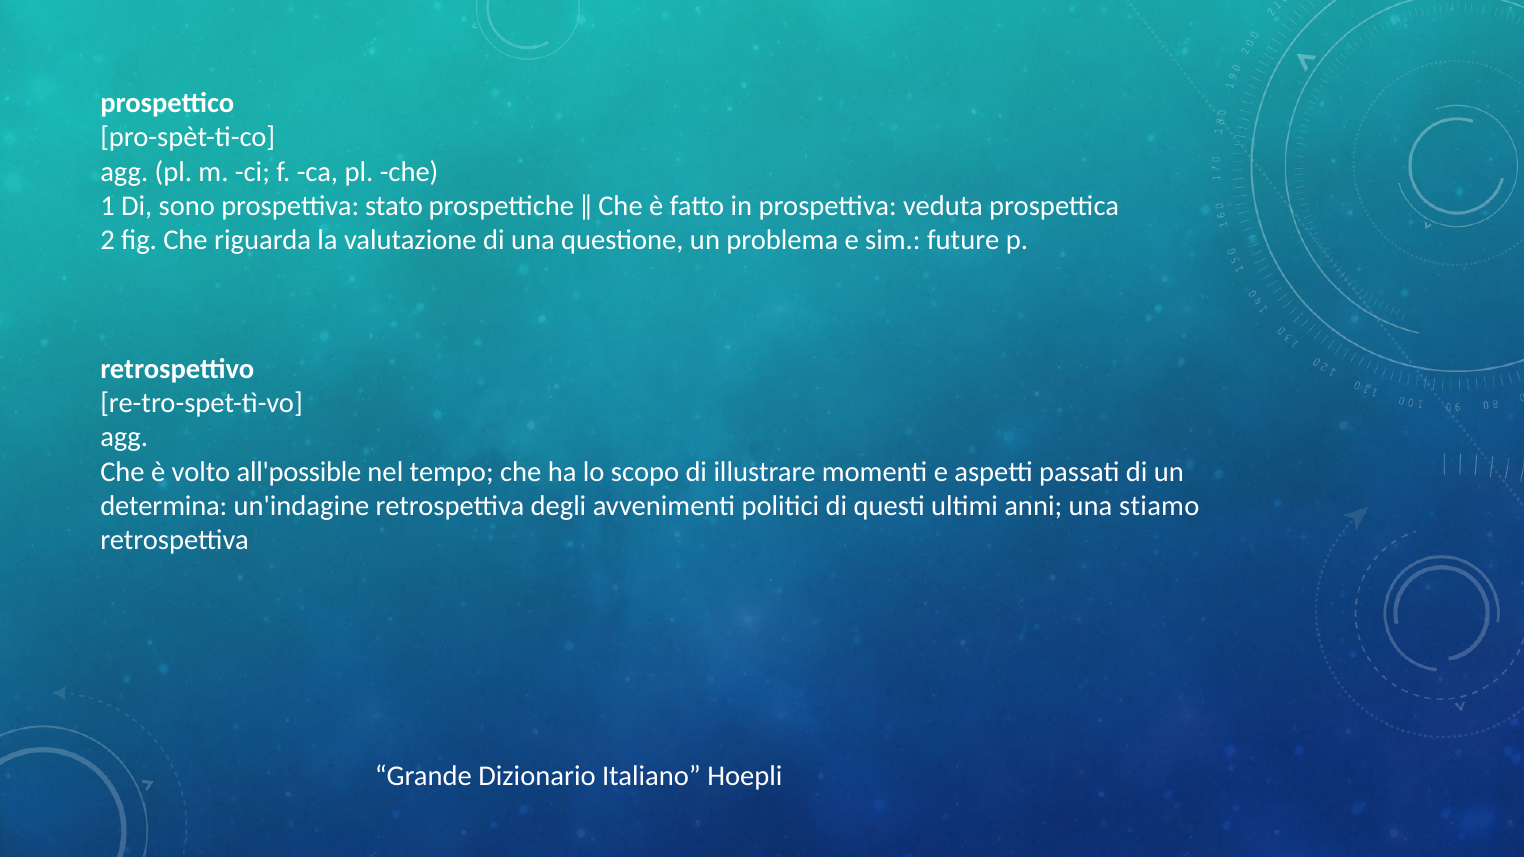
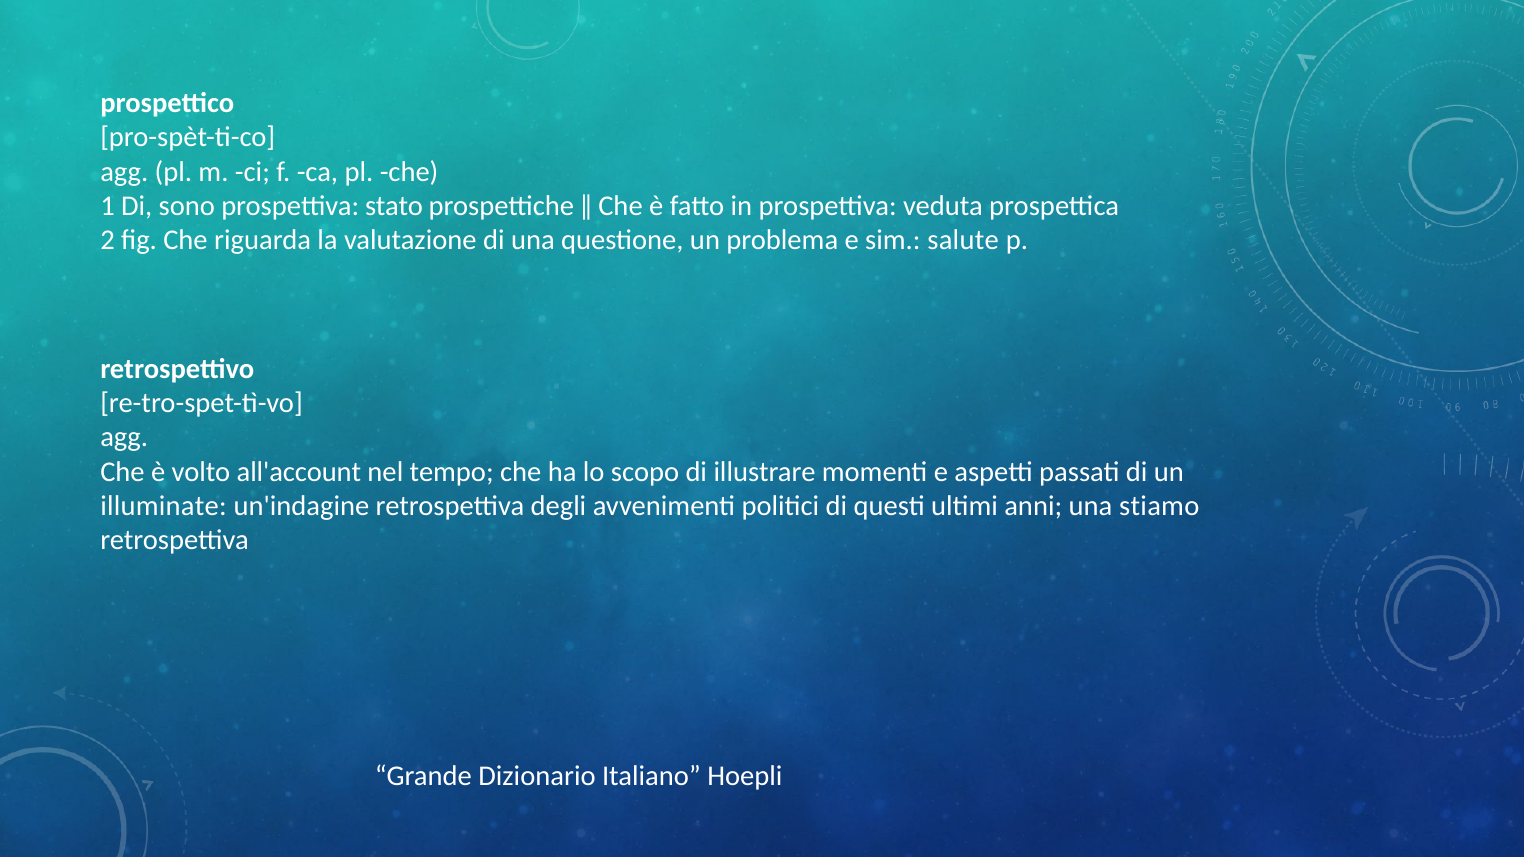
future: future -> salute
all'possible: all'possible -> all'account
determina: determina -> illuminate
